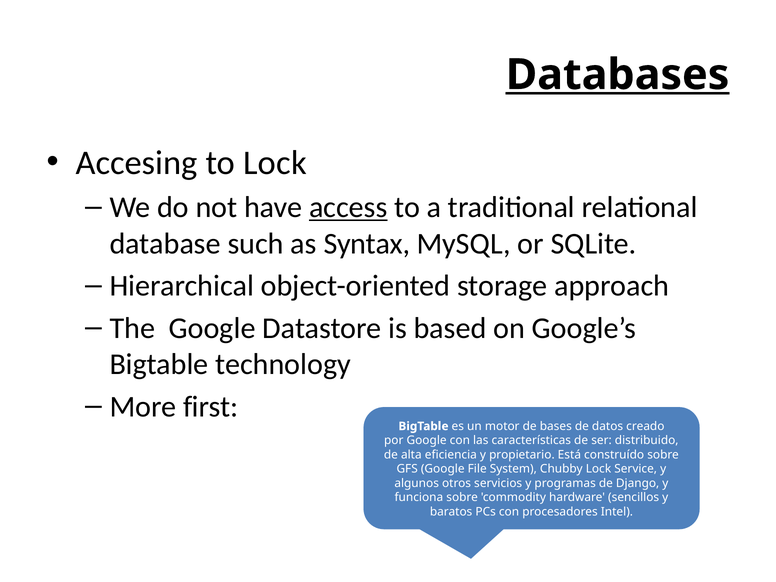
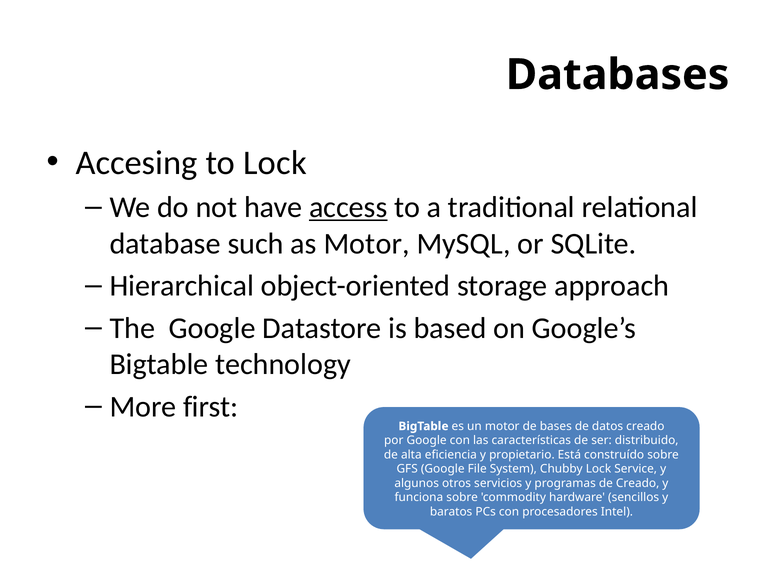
Databases underline: present -> none
as Syntax: Syntax -> Motor
de Django: Django -> Creado
